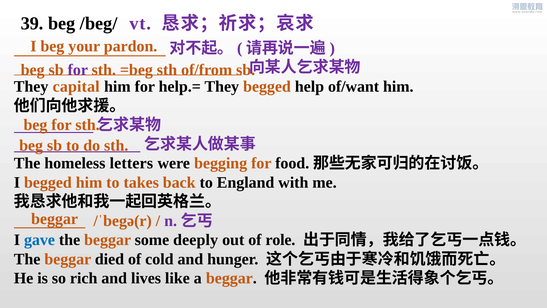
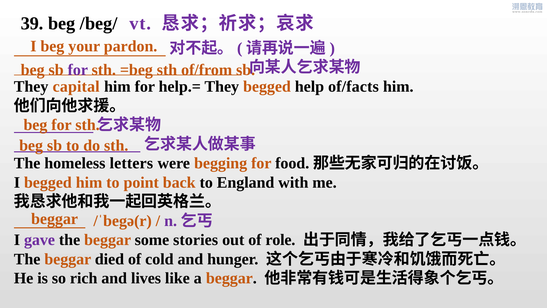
of/want: of/want -> of/facts
takes: takes -> point
gave colour: blue -> purple
deeply: deeply -> stories
